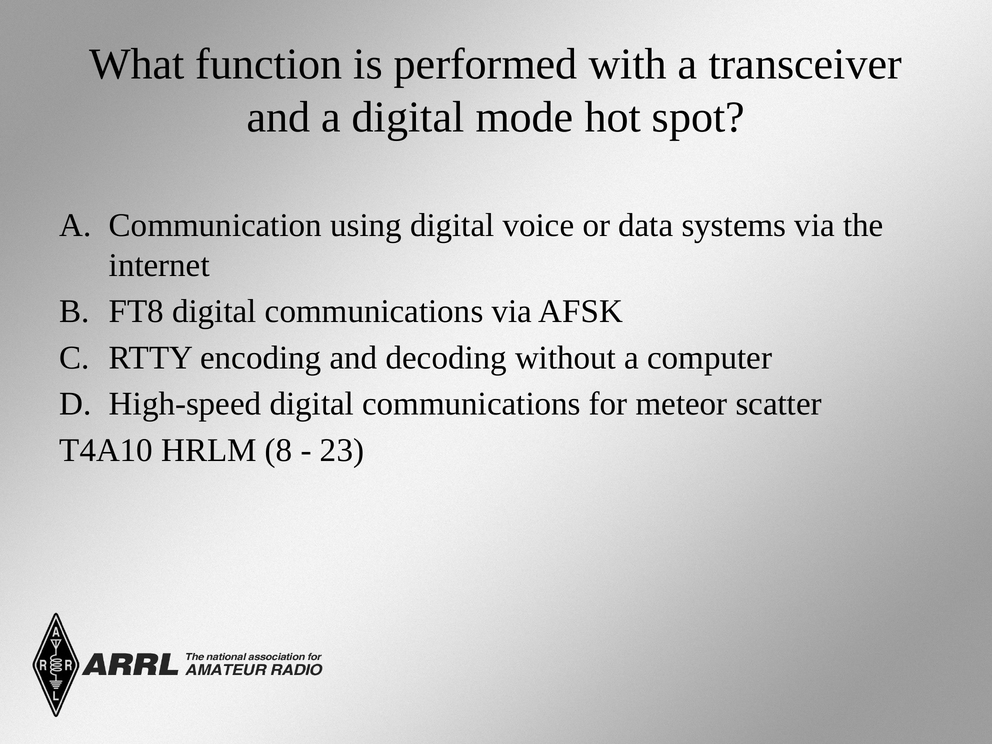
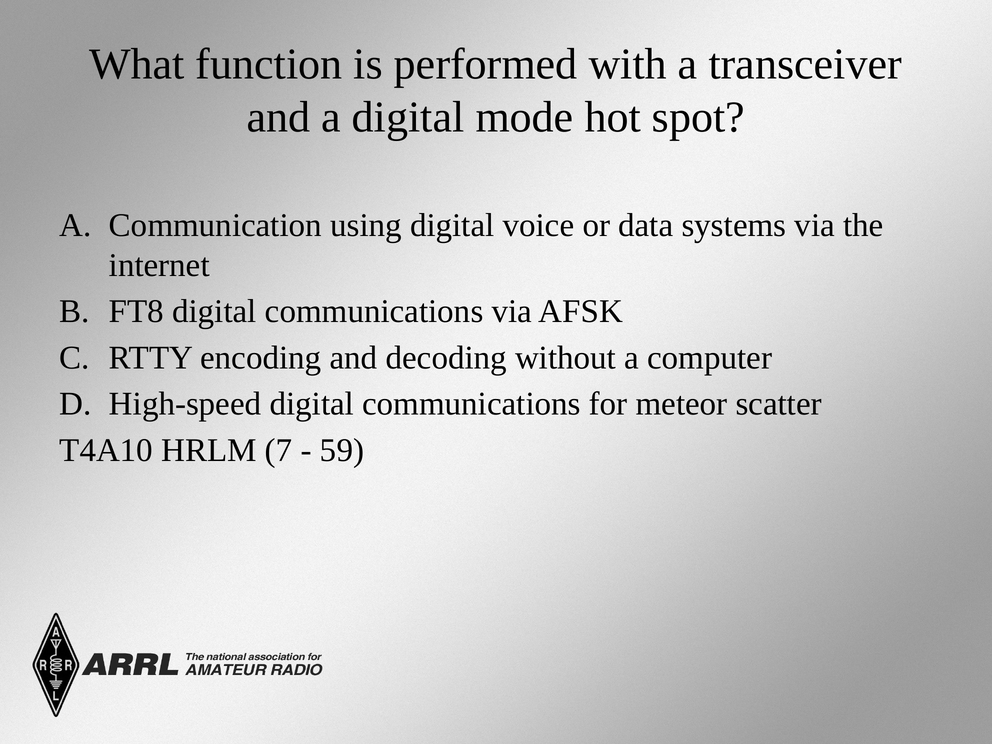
8: 8 -> 7
23: 23 -> 59
